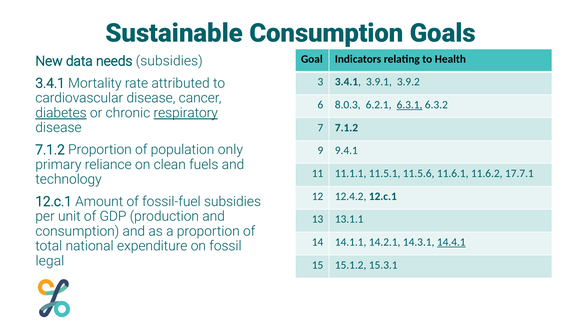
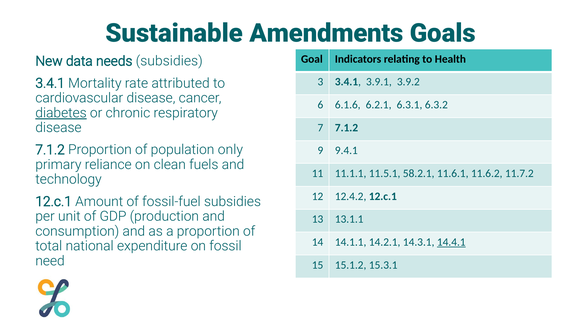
Sustainable Consumption: Consumption -> Amendments
8.0.3: 8.0.3 -> 6.1.6
6.3.1 underline: present -> none
respiratory underline: present -> none
11.5.6: 11.5.6 -> 58.2.1
17.7.1: 17.7.1 -> 11.7.2
legal: legal -> need
